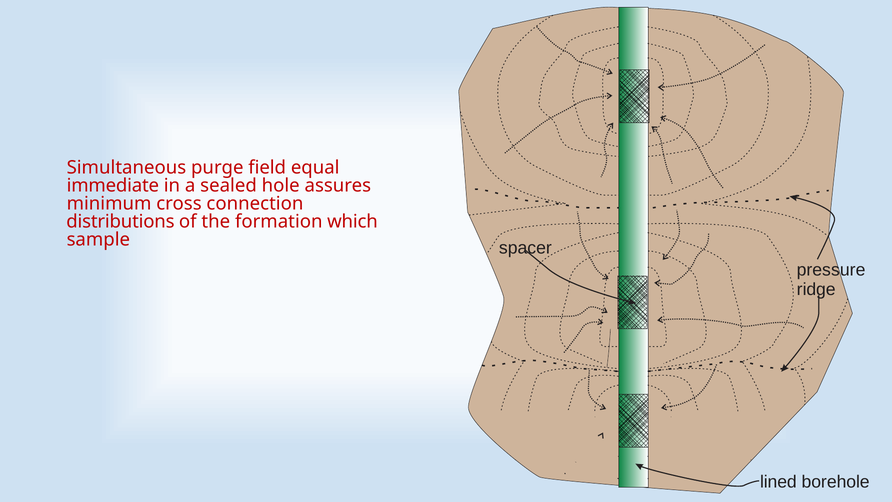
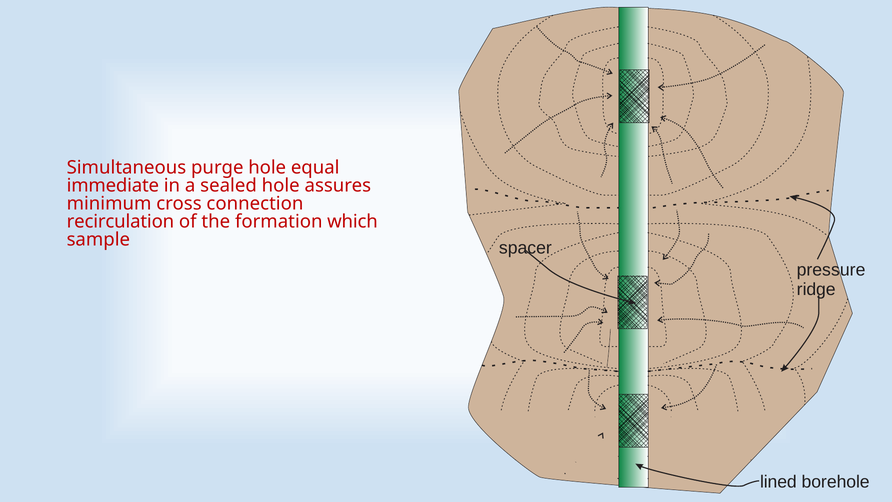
purge field: field -> hole
distributions: distributions -> recirculation
